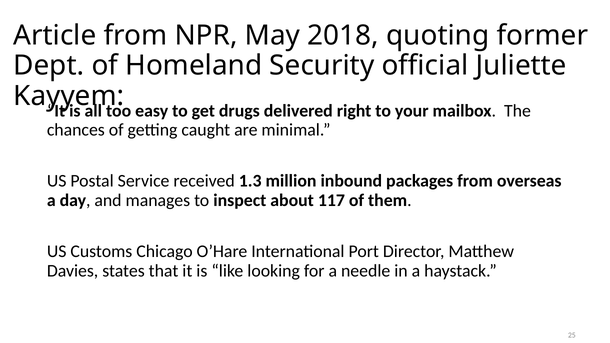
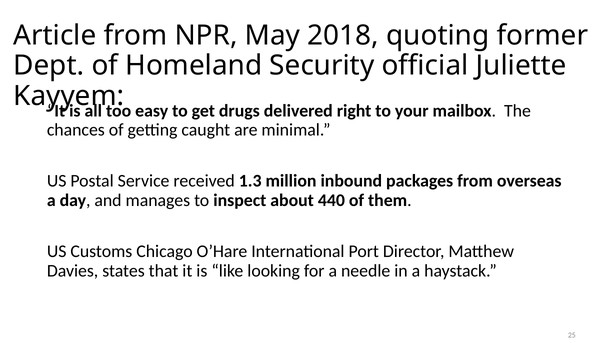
117: 117 -> 440
